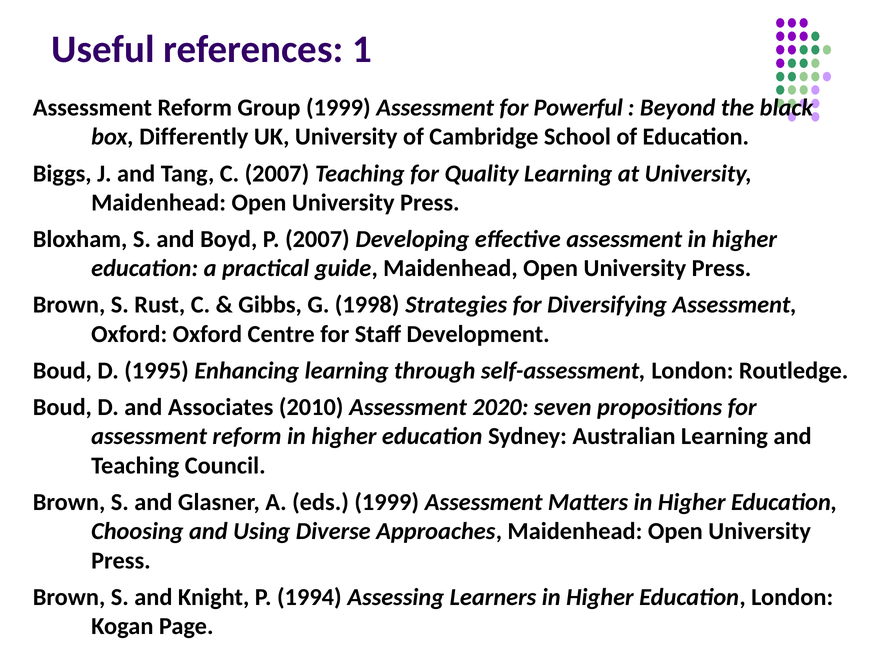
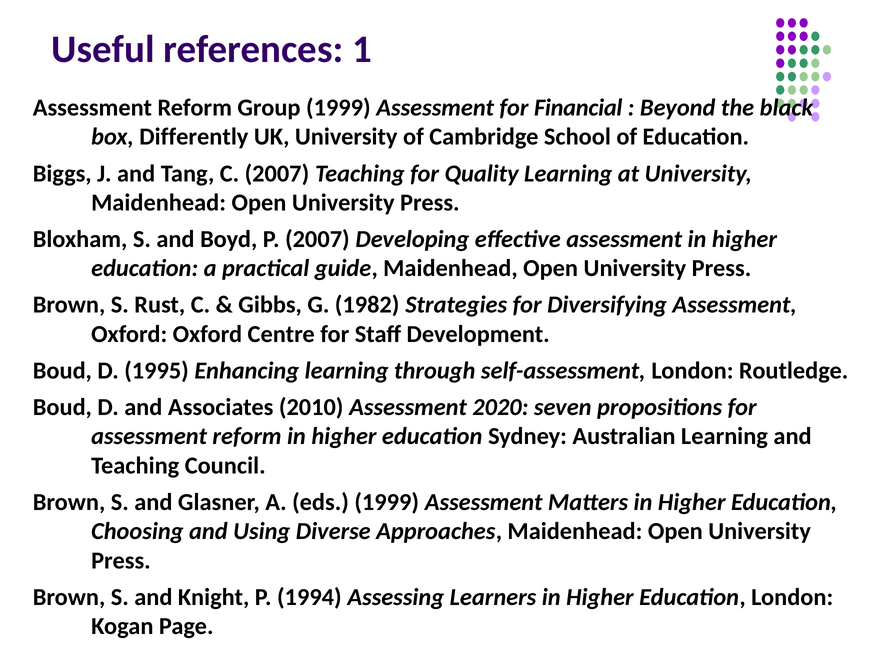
Powerful: Powerful -> Financial
1998: 1998 -> 1982
